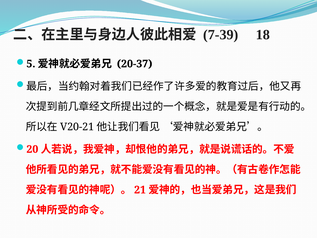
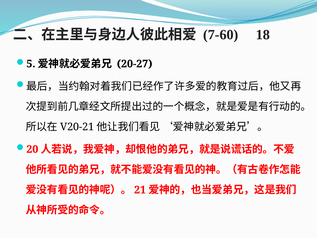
7-39: 7-39 -> 7-60
20-37: 20-37 -> 20-27
